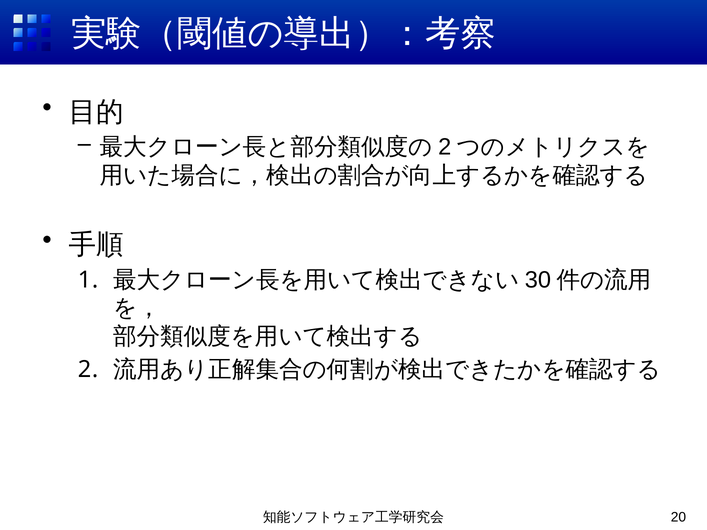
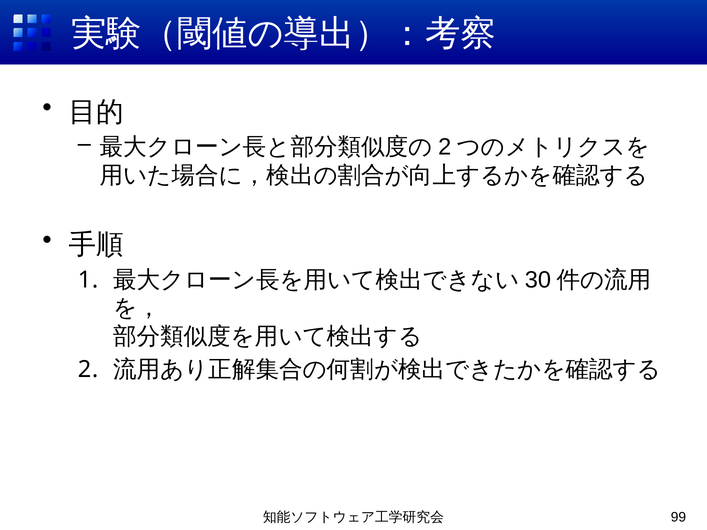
20: 20 -> 99
